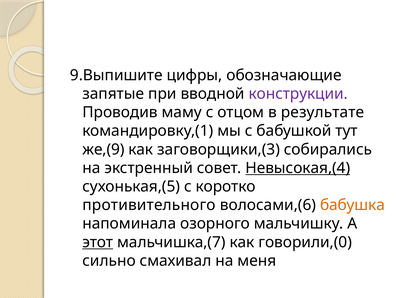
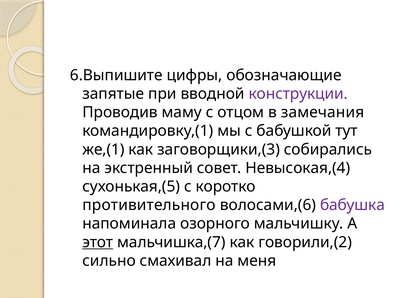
9.Выпишите: 9.Выпишите -> 6.Выпишите
результате: результате -> замечания
же,(9: же,(9 -> же,(1
Невысокая,(4 underline: present -> none
бабушка colour: orange -> purple
говорили,(0: говорили,(0 -> говорили,(2
